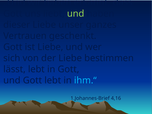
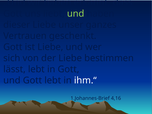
ihm.“ colour: light blue -> white
